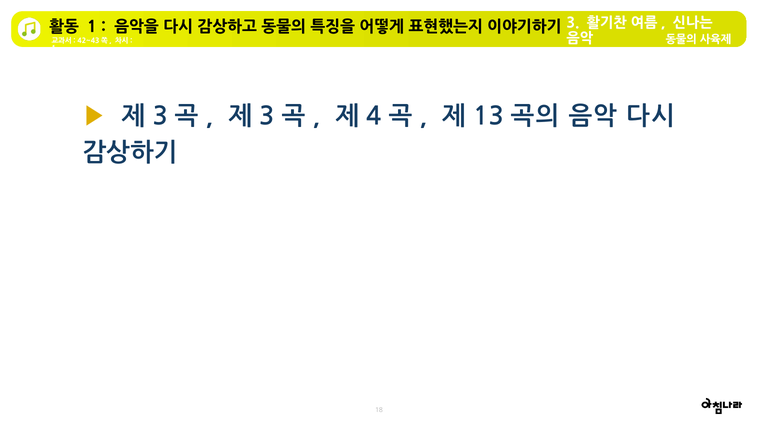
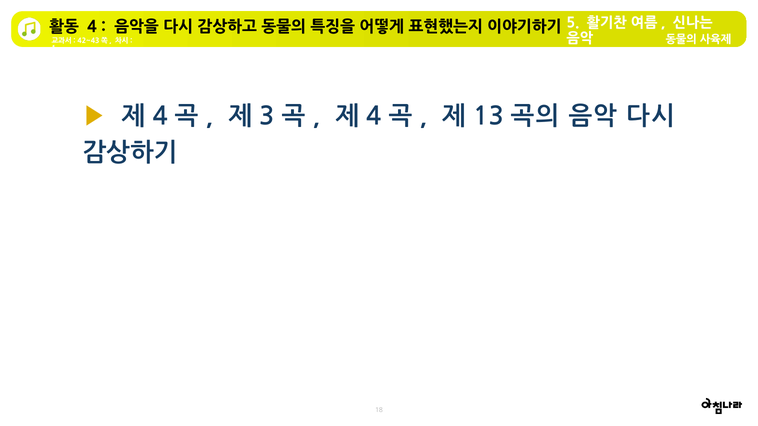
1 at (92, 27): 1 -> 4
3 at (573, 23): 3 -> 5
3 at (160, 117): 3 -> 4
